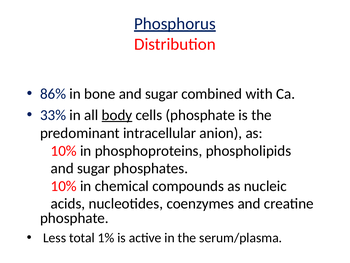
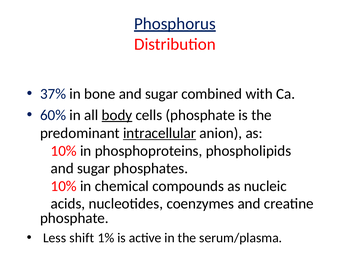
86%: 86% -> 37%
33%: 33% -> 60%
intracellular underline: none -> present
total: total -> shift
